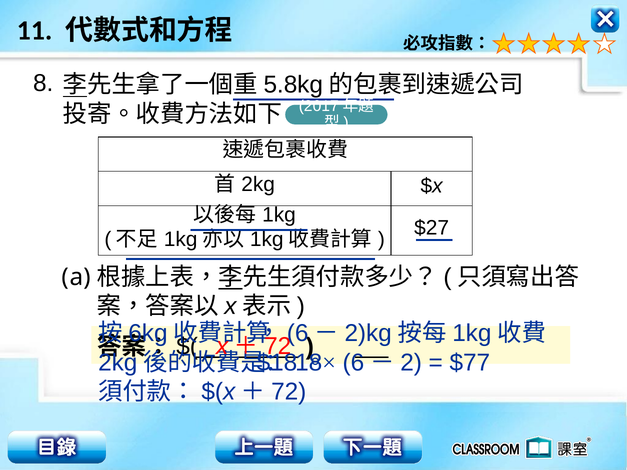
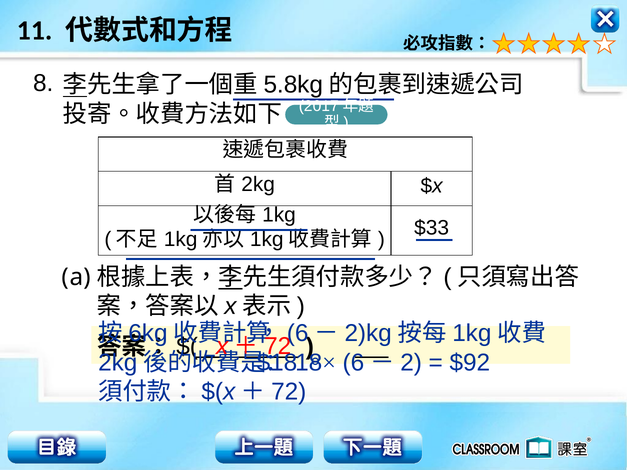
$27: $27 -> $33
$77: $77 -> $92
